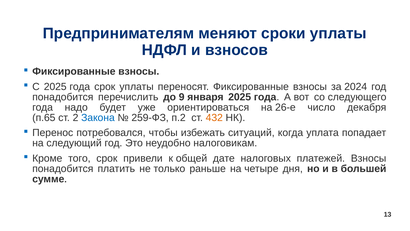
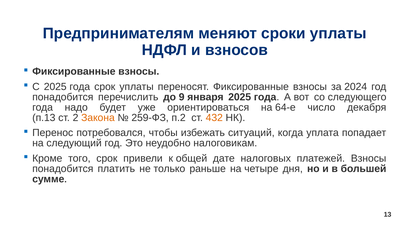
26-е: 26-е -> 64-е
п.65: п.65 -> п.13
Закона colour: blue -> orange
